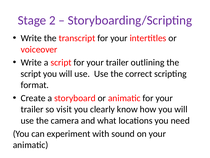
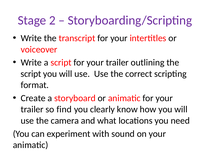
visit: visit -> find
